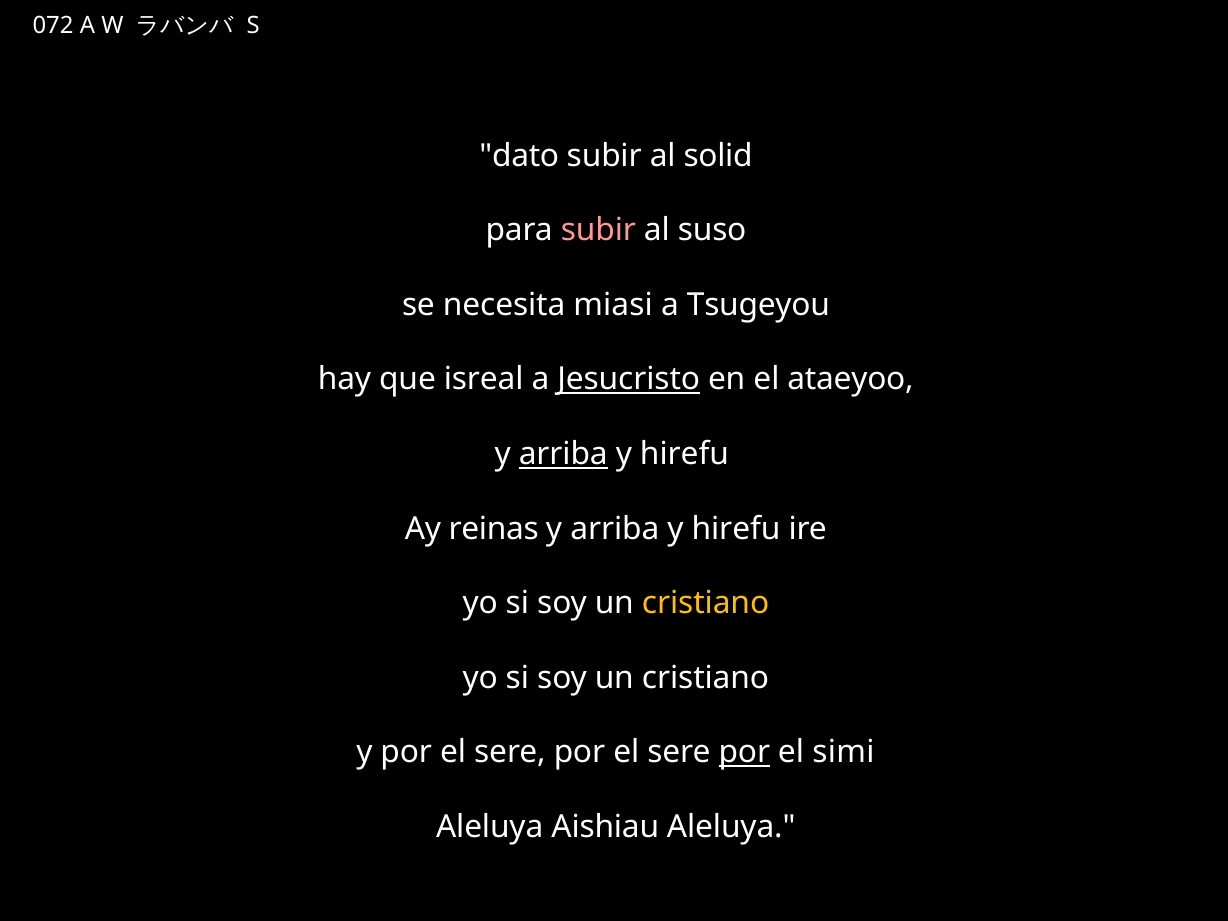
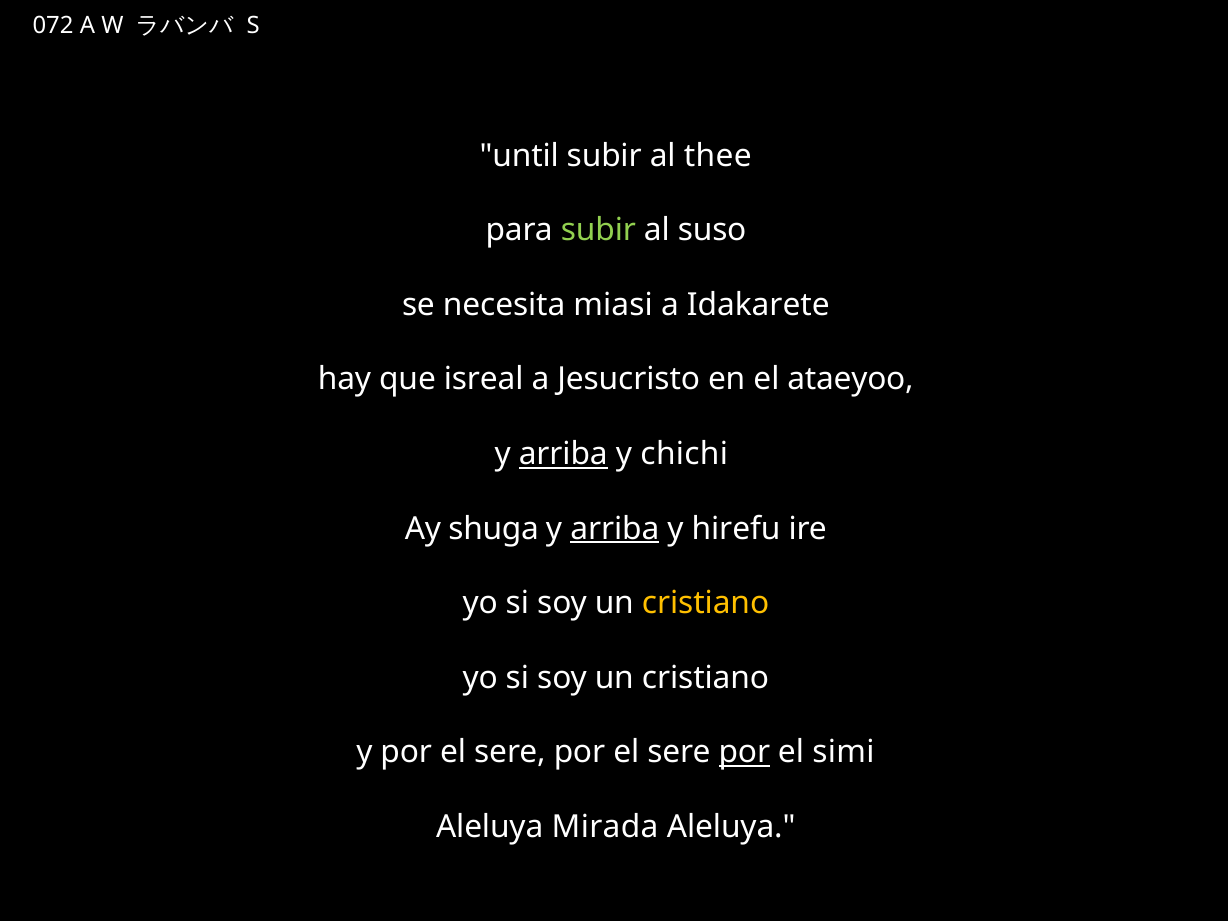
dato: dato -> until
solid: solid -> thee
subir at (598, 230) colour: pink -> light green
Tsugeyou: Tsugeyou -> Idakarete
Jesucristo underline: present -> none
hirefu at (684, 454): hirefu -> chichi
reinas: reinas -> shuga
arriba at (615, 529) underline: none -> present
Aishiau: Aishiau -> Mirada
